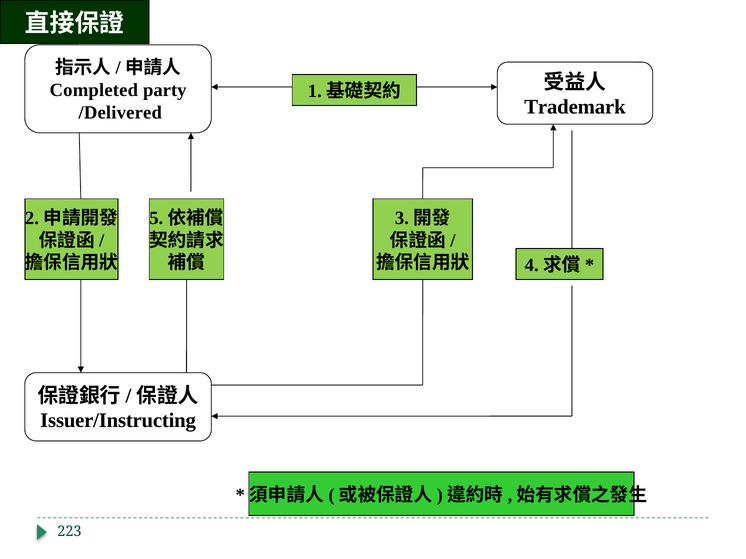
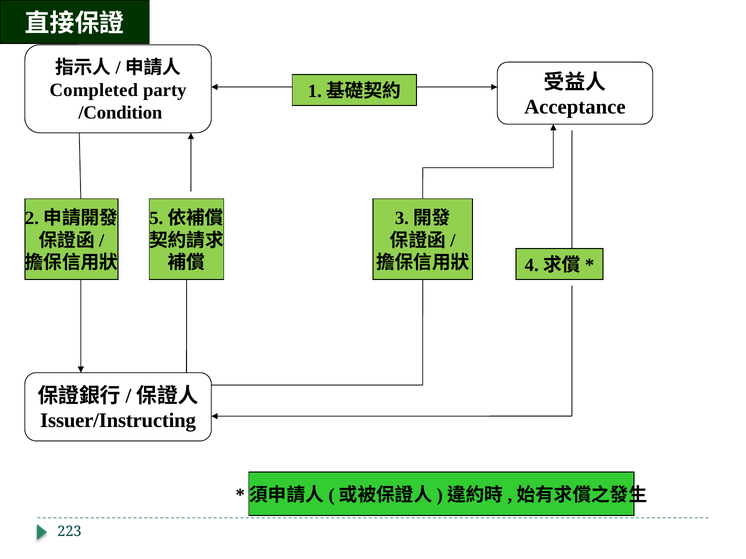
Trademark: Trademark -> Acceptance
/Delivered: /Delivered -> /Condition
